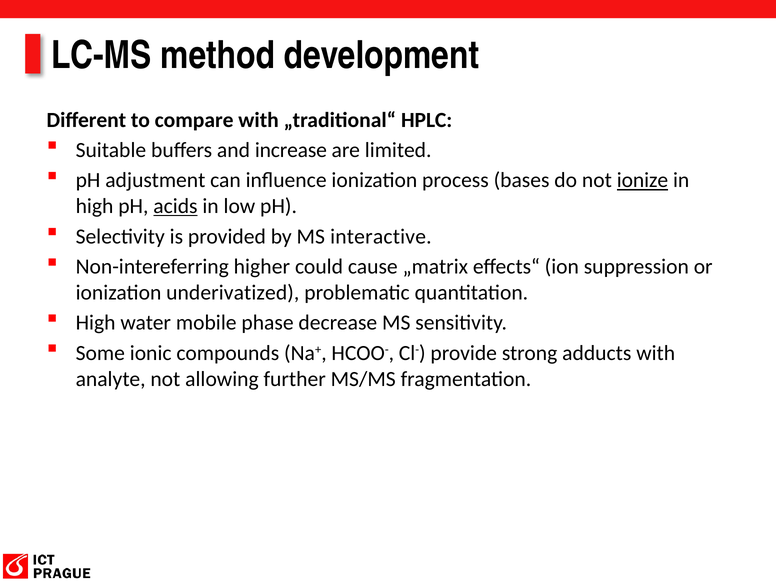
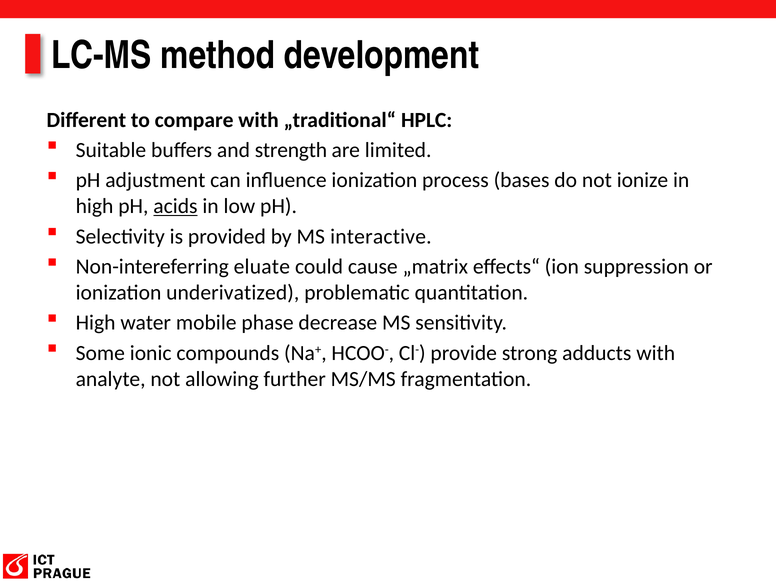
increase: increase -> strength
ionize underline: present -> none
higher: higher -> eluate
